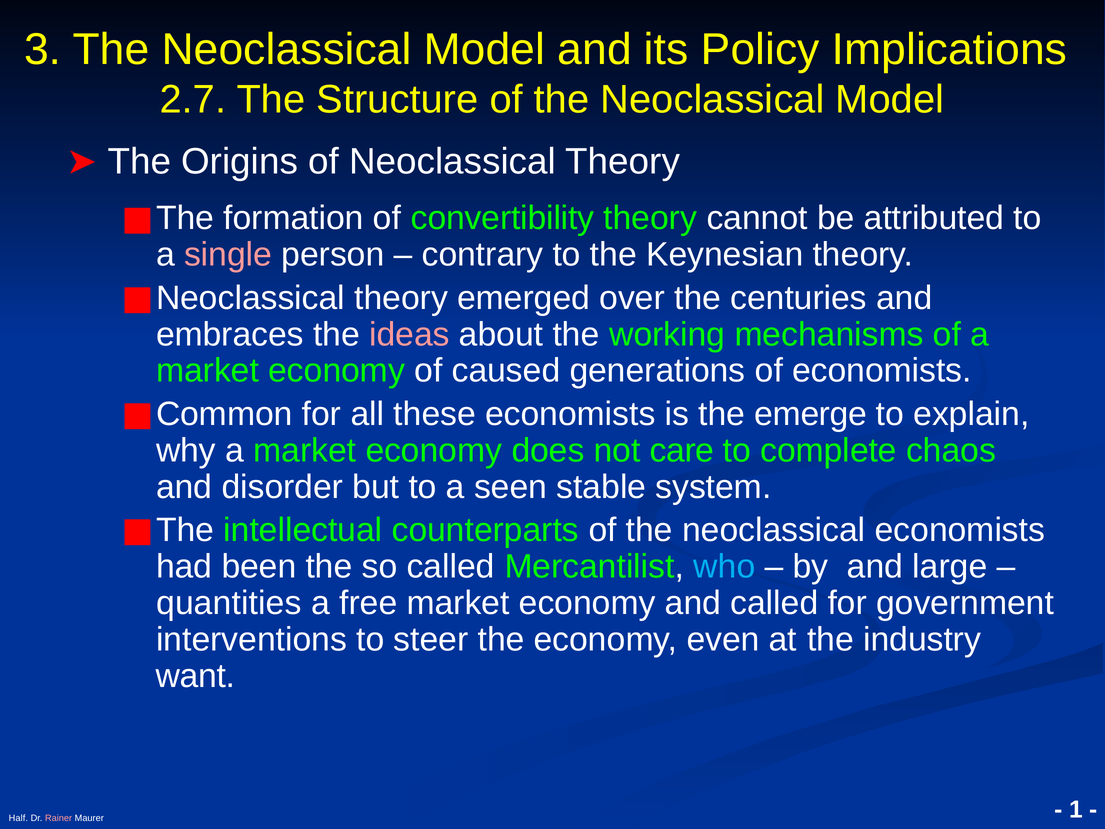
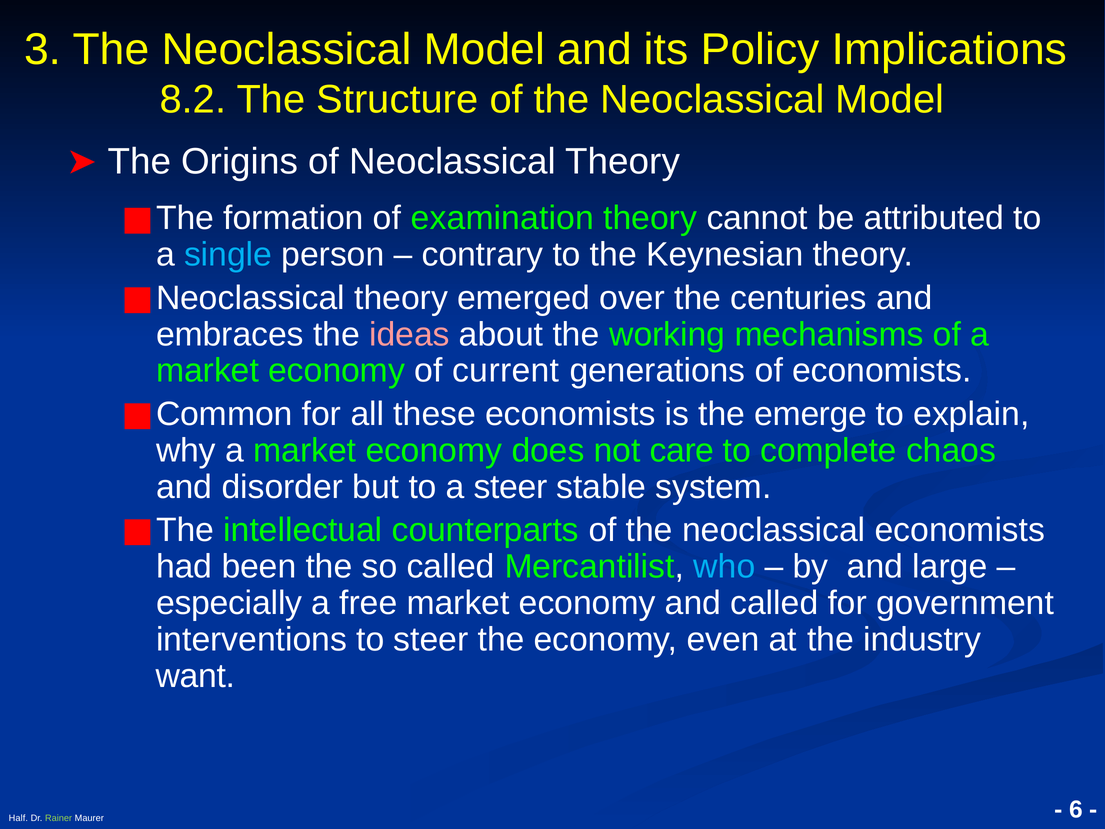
2.7: 2.7 -> 8.2
convertibility: convertibility -> examination
single colour: pink -> light blue
caused: caused -> current
a seen: seen -> steer
quantities: quantities -> especially
1: 1 -> 6
Rainer colour: pink -> light green
